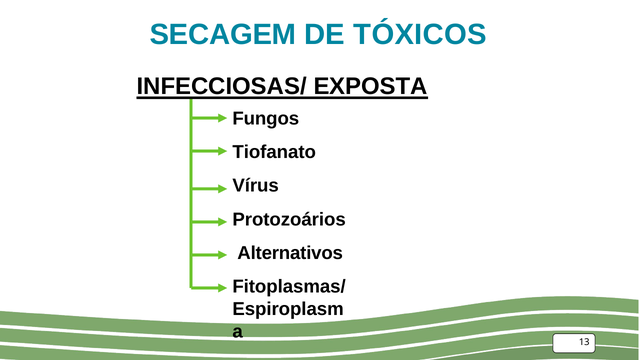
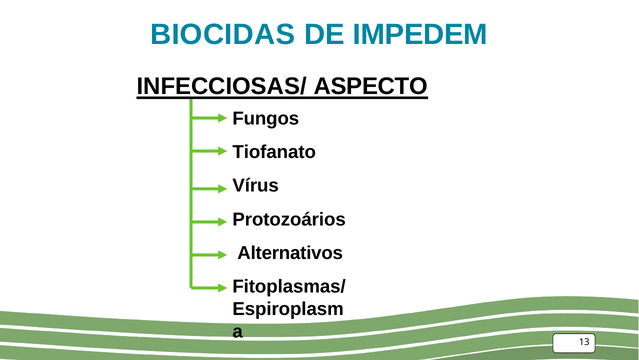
SECAGEM: SECAGEM -> BIOCIDAS
TÓXICOS: TÓXICOS -> IMPEDEM
EXPOSTA: EXPOSTA -> ASPECTO
